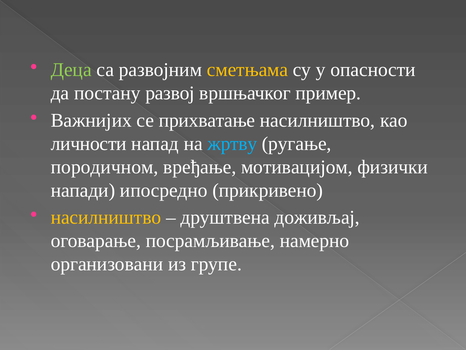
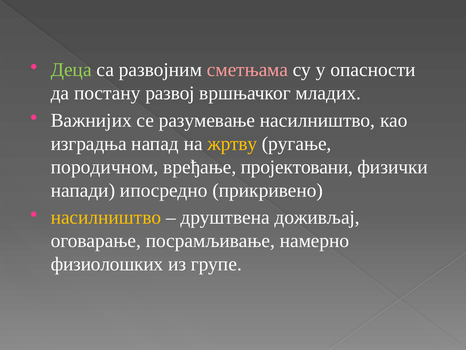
сметњама colour: yellow -> pink
пример: пример -> младих
прихватање: прихватање -> разумевање
личности: личности -> изградња
жртву colour: light blue -> yellow
мотивацијом: мотивацијом -> пројектовани
организовани: организовани -> физиолошких
